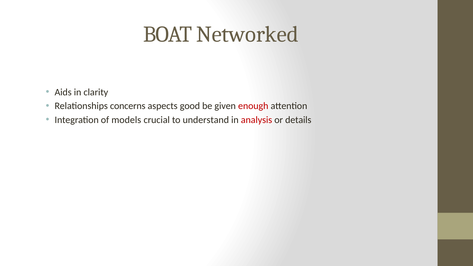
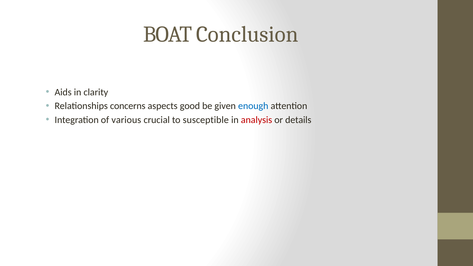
Networked: Networked -> Conclusion
enough colour: red -> blue
models: models -> various
understand: understand -> susceptible
